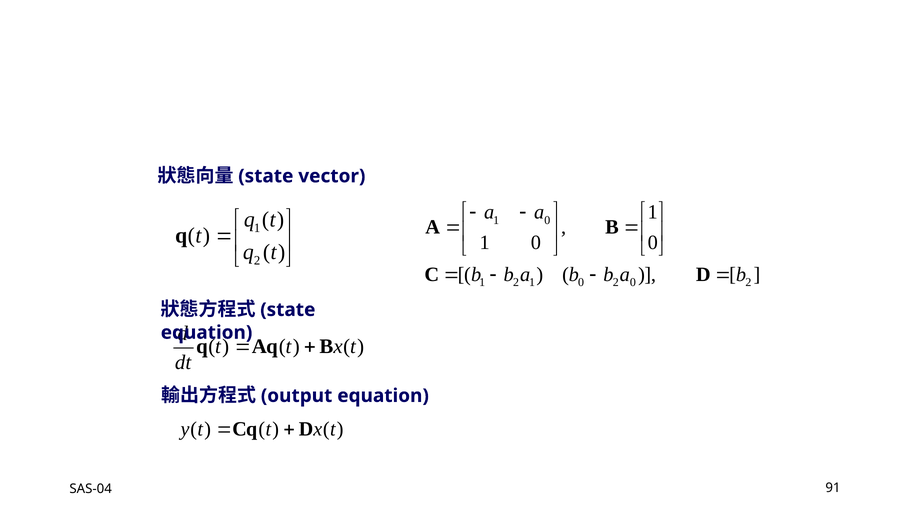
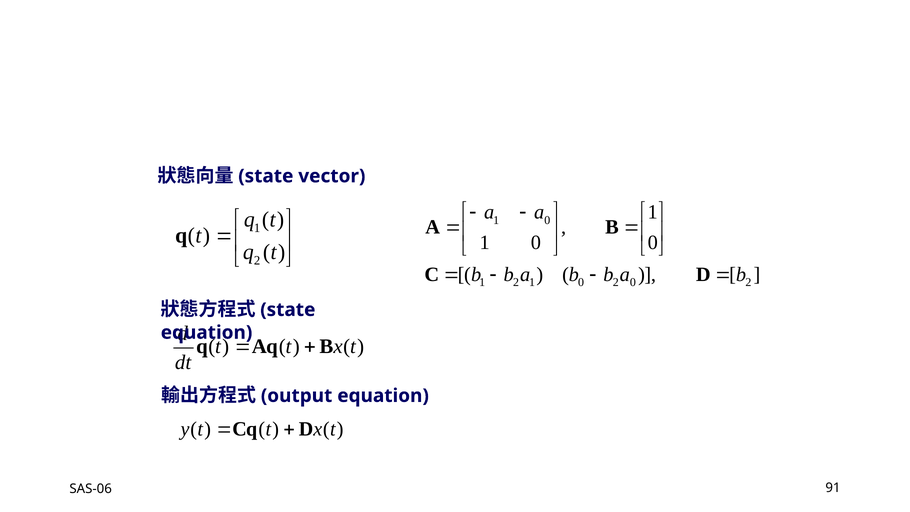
SAS-04: SAS-04 -> SAS-06
